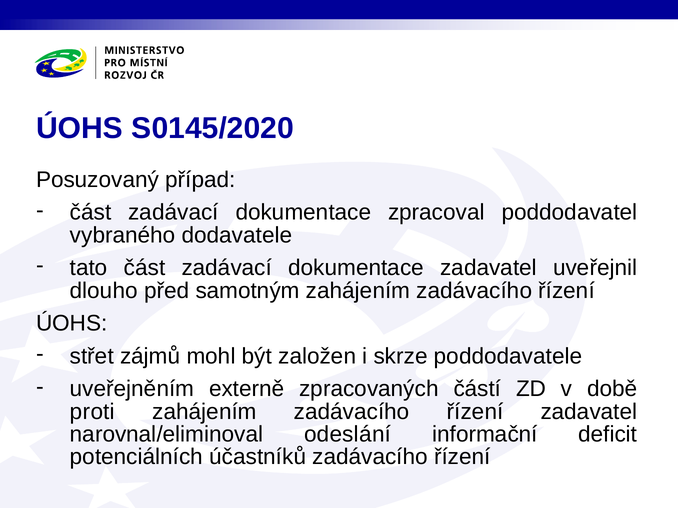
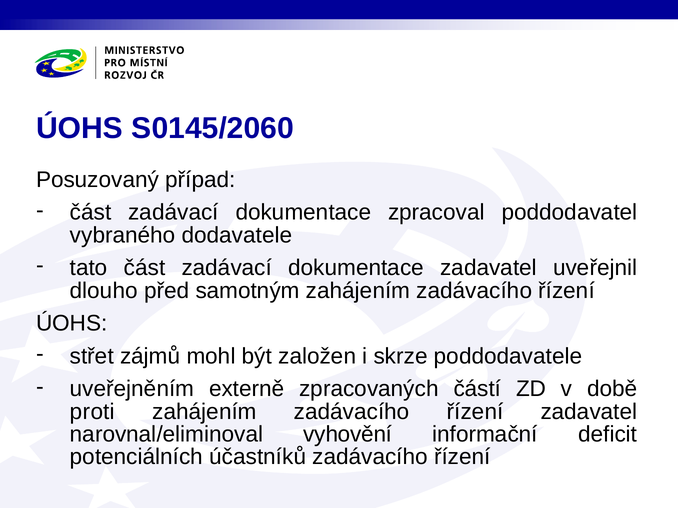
S0145/2020: S0145/2020 -> S0145/2060
odeslání: odeslání -> vyhovění
